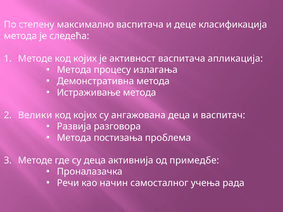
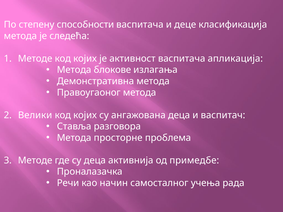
максимално: максимално -> способности
процесу: процесу -> блокове
Истраживање: Истраживање -> Правоугаоног
Развија: Развија -> Ставља
постизања: постизања -> просторне
